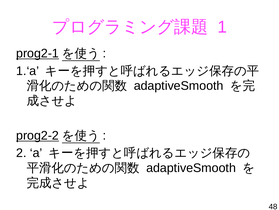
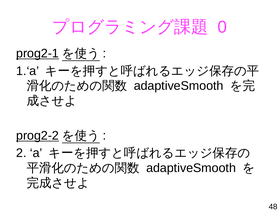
1: 1 -> 0
